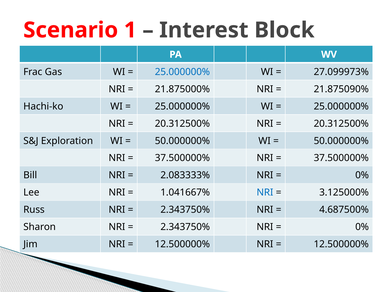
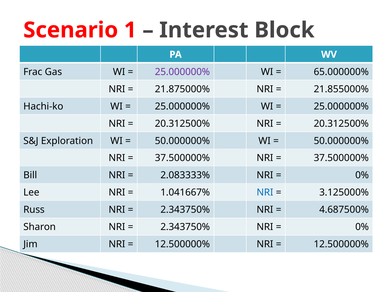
25.000000% at (182, 72) colour: blue -> purple
27.099973%: 27.099973% -> 65.000000%
21.875090%: 21.875090% -> 21.855000%
